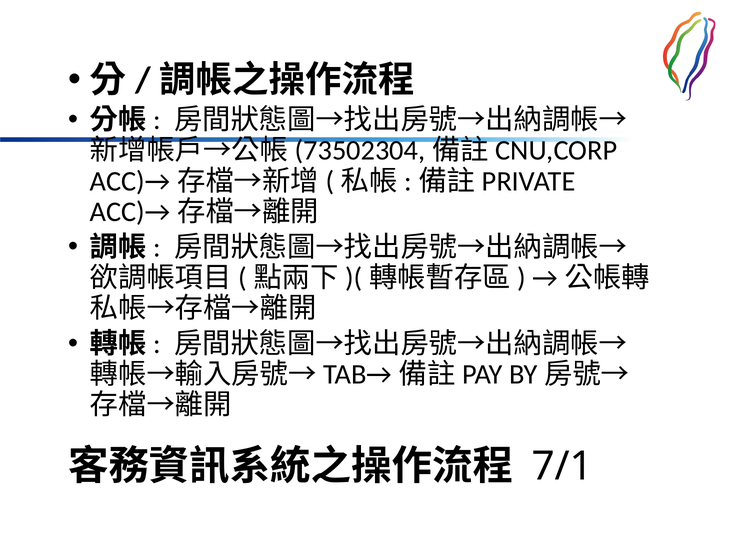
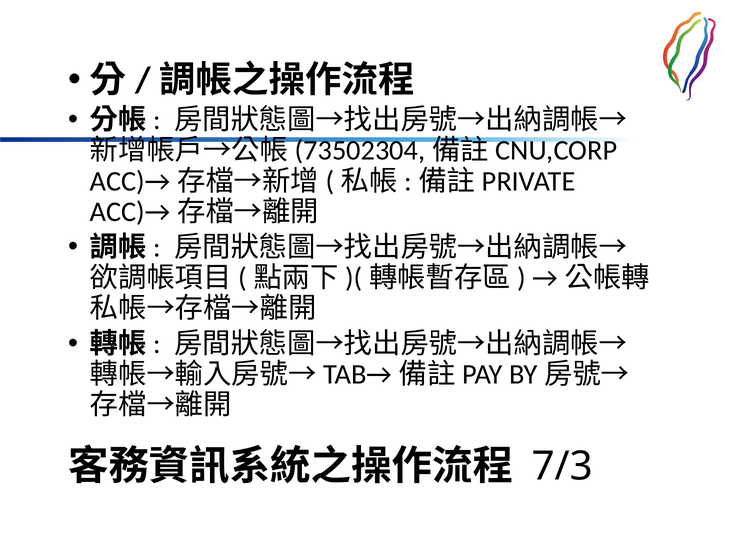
7/1: 7/1 -> 7/3
